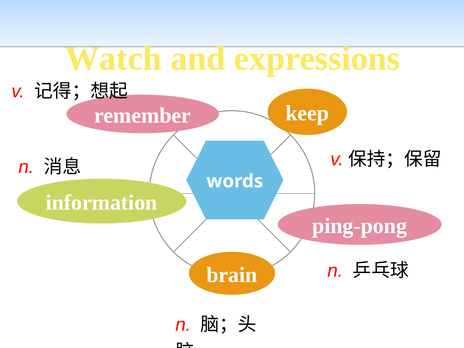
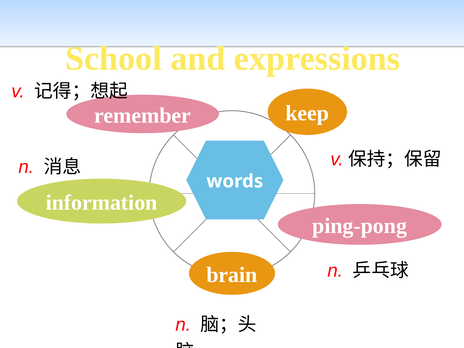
Watch: Watch -> School
